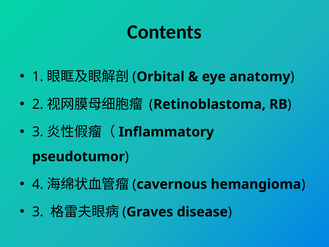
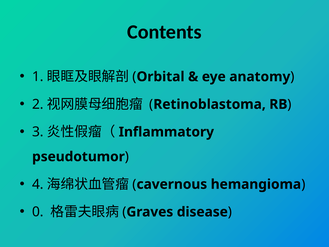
3 at (38, 212): 3 -> 0
